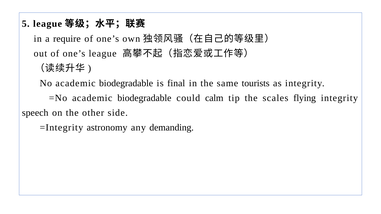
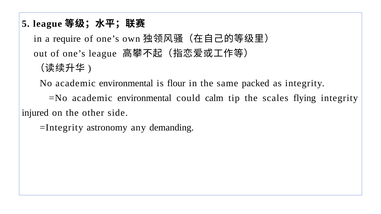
No academic biodegradable: biodegradable -> environmental
final: final -> flour
tourists: tourists -> packed
=No academic biodegradable: biodegradable -> environmental
speech: speech -> injured
